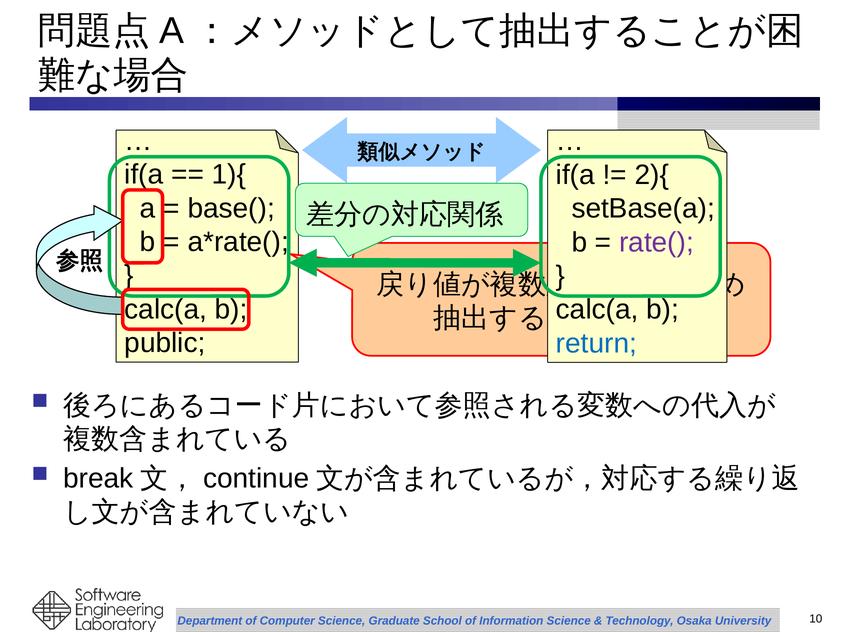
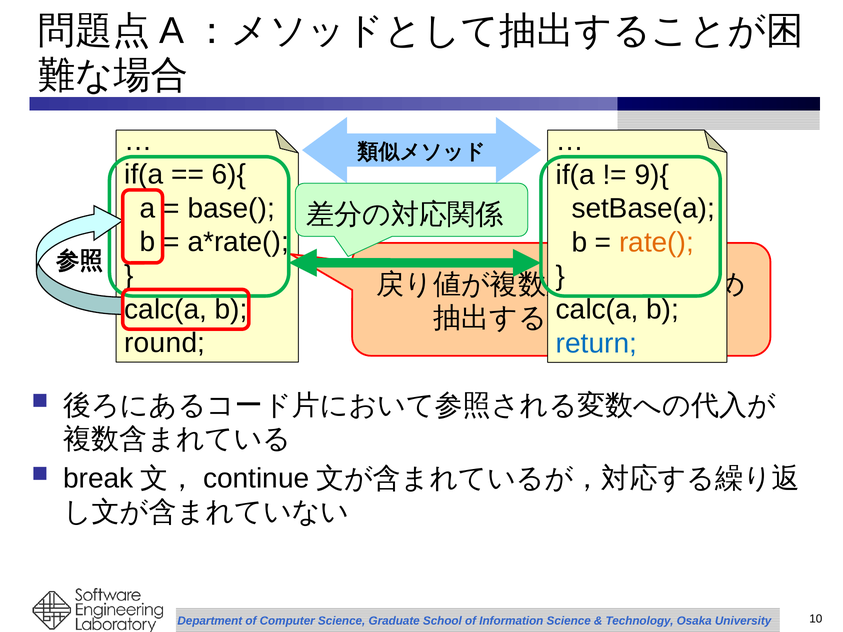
1){: 1){ -> 6){
2){: 2){ -> 9){
rate( colour: purple -> orange
public: public -> round
